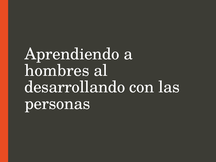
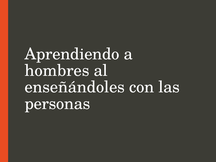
desarrollando: desarrollando -> enseñándoles
